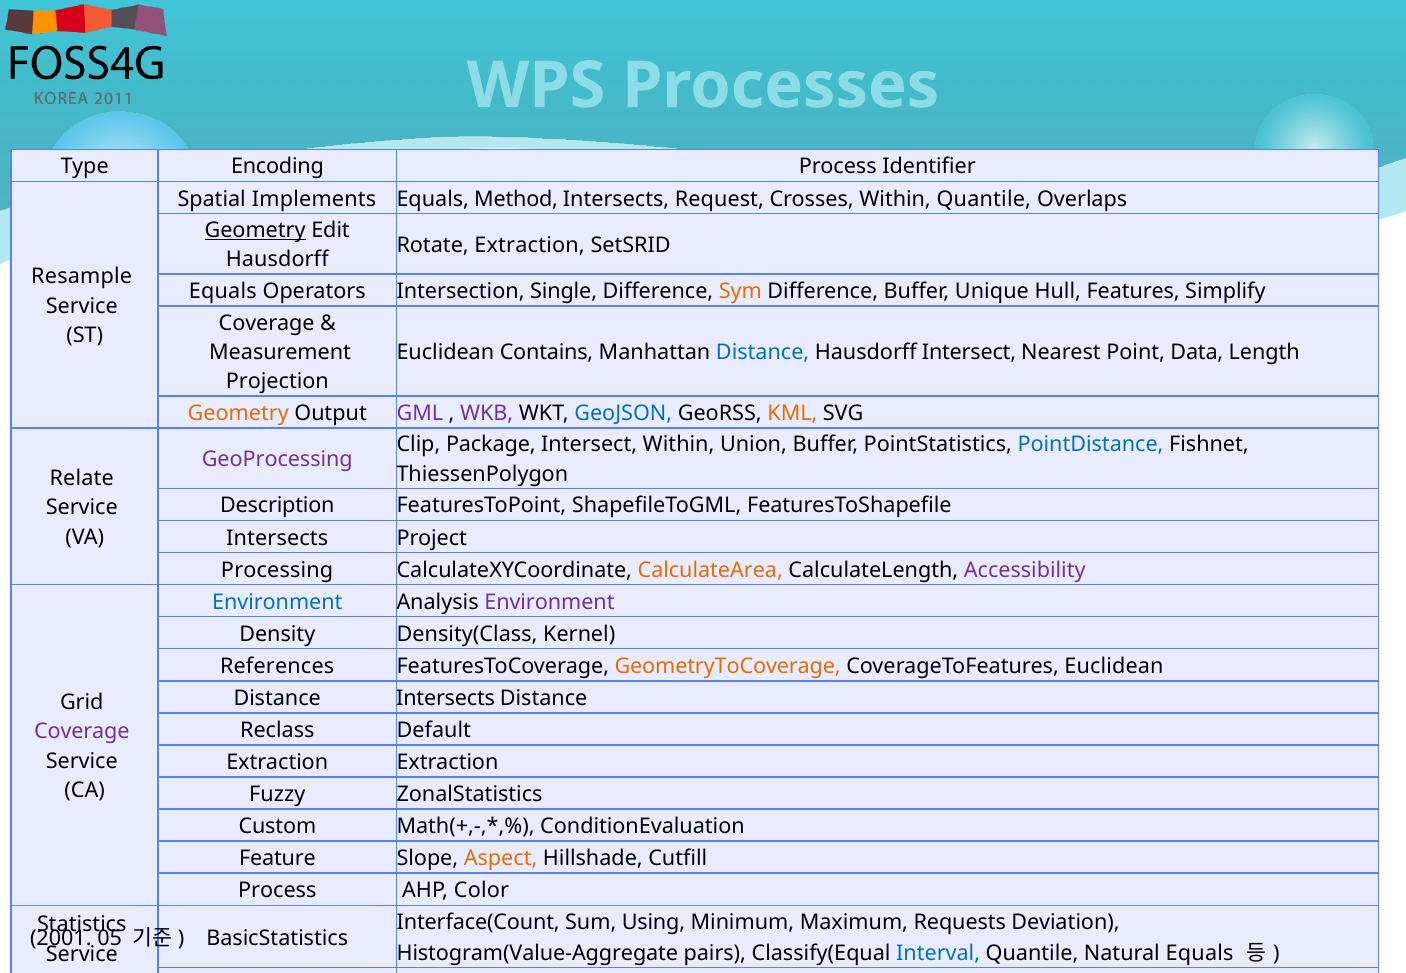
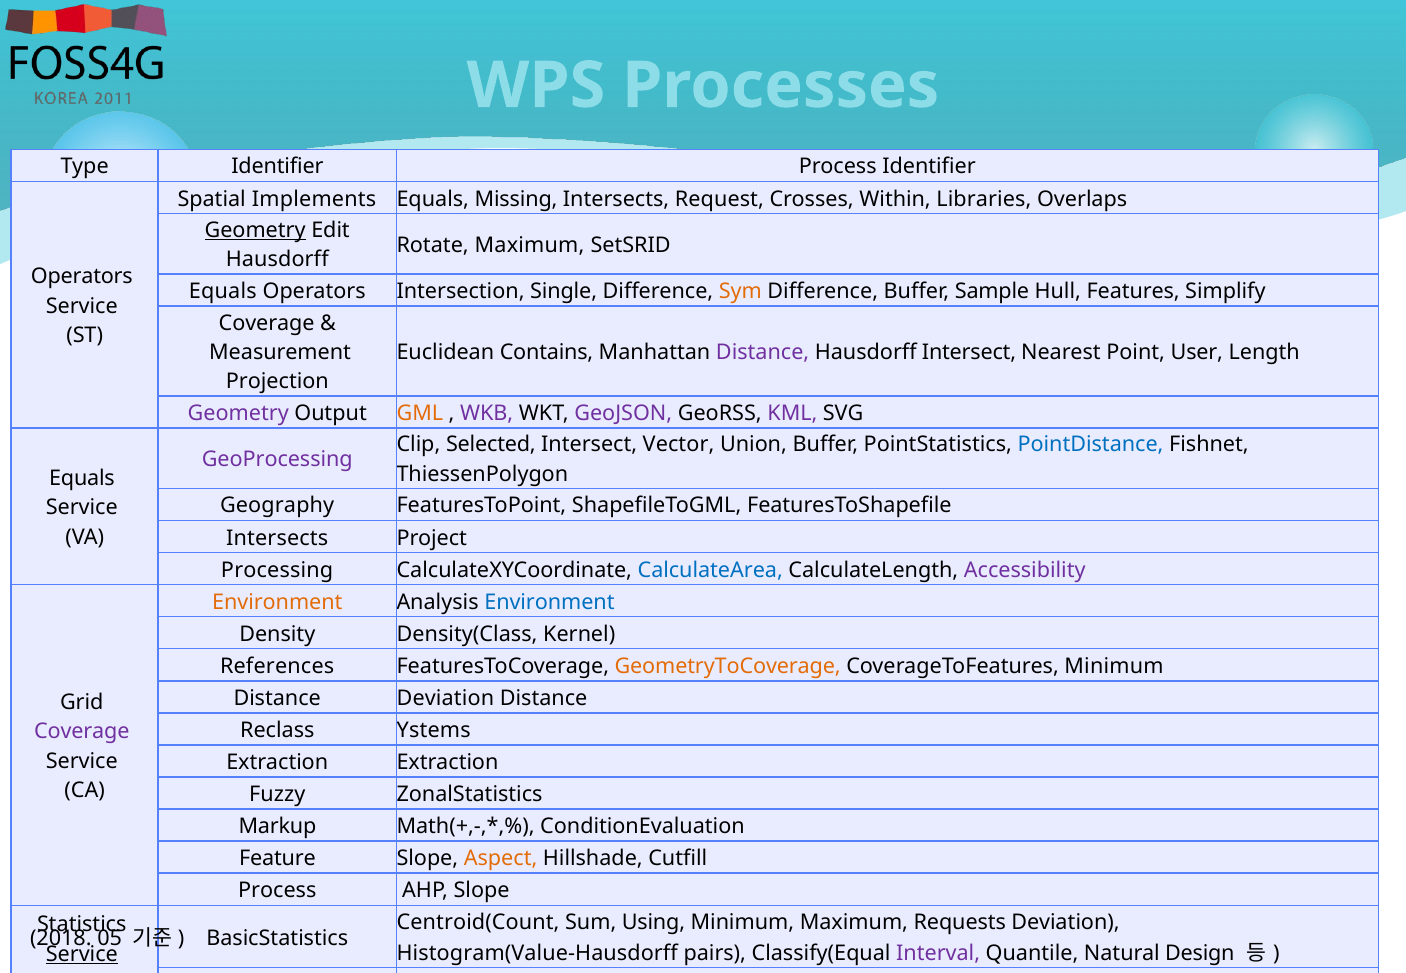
Type Encoding: Encoding -> Identifier
Method: Method -> Missing
Within Quantile: Quantile -> Libraries
Rotate Extraction: Extraction -> Maximum
Resample at (82, 277): Resample -> Operators
Unique: Unique -> Sample
Distance at (763, 352) colour: blue -> purple
Data: Data -> User
Geometry at (238, 413) colour: orange -> purple
GML colour: purple -> orange
GeoJSON colour: blue -> purple
KML colour: orange -> purple
Package: Package -> Selected
Intersect Within: Within -> Vector
Relate at (82, 478): Relate -> Equals
Description: Description -> Geography
CalculateArea colour: orange -> blue
Environment at (277, 602) colour: blue -> orange
Environment at (549, 602) colour: purple -> blue
CoverageToFeatures Euclidean: Euclidean -> Minimum
Distance Intersects: Intersects -> Deviation
Default: Default -> Ystems
Custom: Custom -> Markup
AHP Color: Color -> Slope
Interface(Count: Interface(Count -> Centroid(Count
2001: 2001 -> 2018
Histogram(Value-Aggregate: Histogram(Value-Aggregate -> Histogram(Value-Hausdorff
Interval colour: blue -> purple
Natural Equals: Equals -> Design
Service at (82, 954) underline: none -> present
